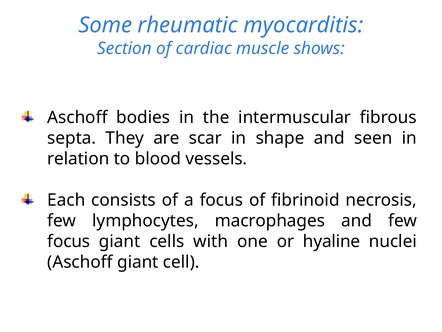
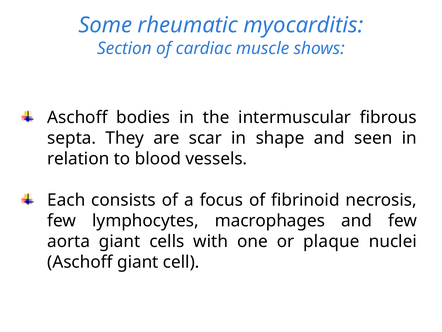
focus at (69, 241): focus -> aorta
hyaline: hyaline -> plaque
